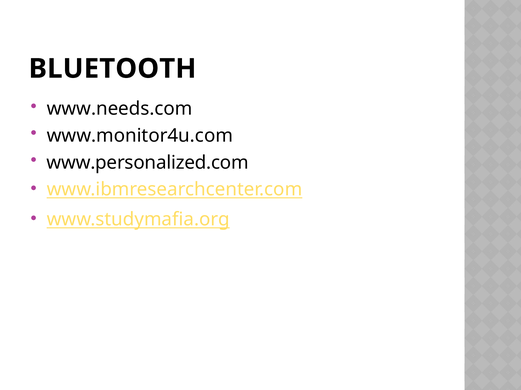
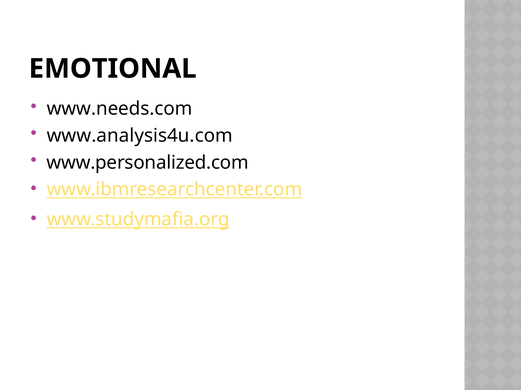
BLUETOOTH: BLUETOOTH -> EMOTIONAL
www.monitor4u.com: www.monitor4u.com -> www.analysis4u.com
